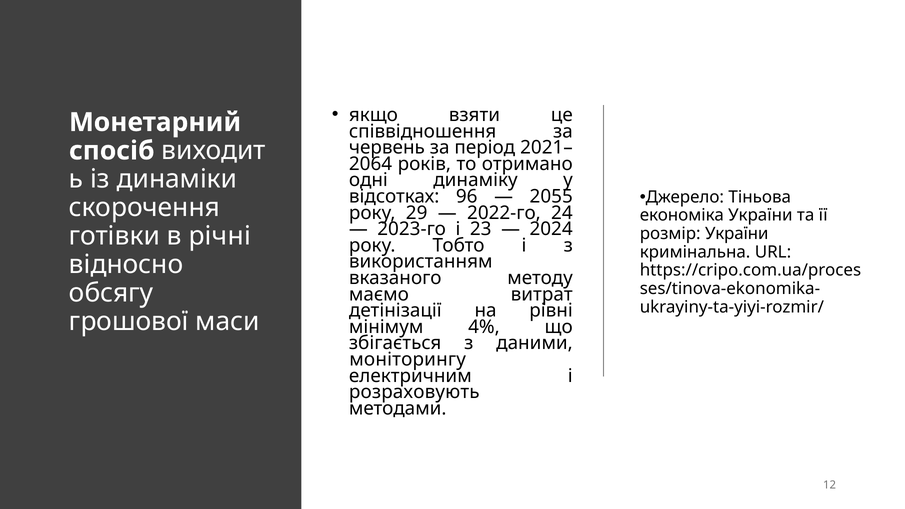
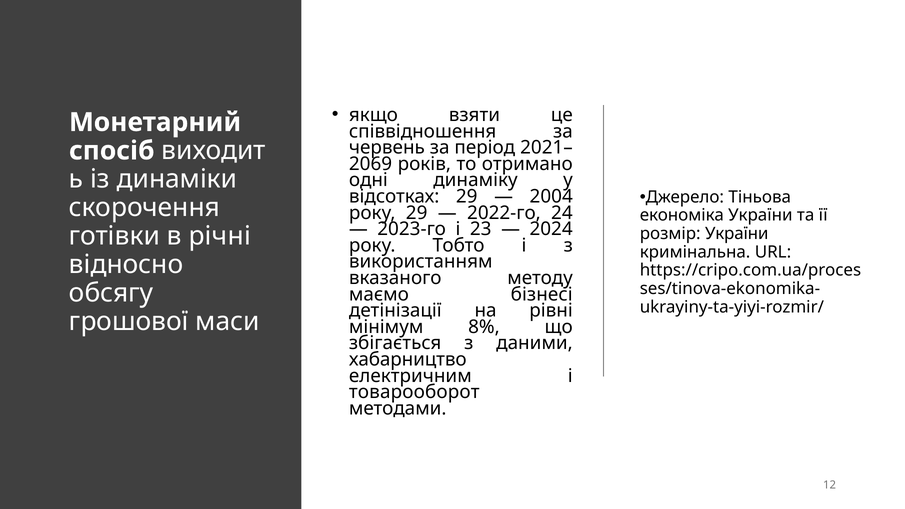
2064: 2064 -> 2069
відсотках 96: 96 -> 29
2055: 2055 -> 2004
витрат: витрат -> бізнесі
4%: 4% -> 8%
моніторингу: моніторингу -> хабарництво
розраховують: розраховують -> товарооборот
